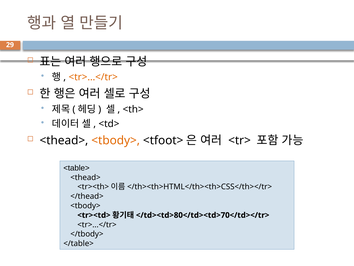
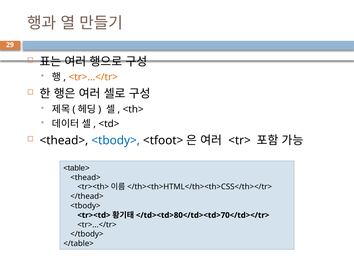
<tbody> at (116, 140) colour: orange -> blue
